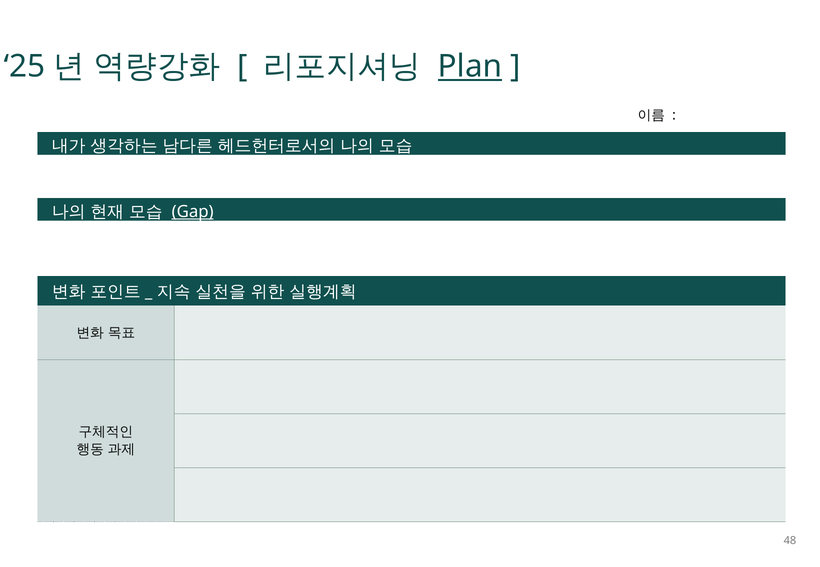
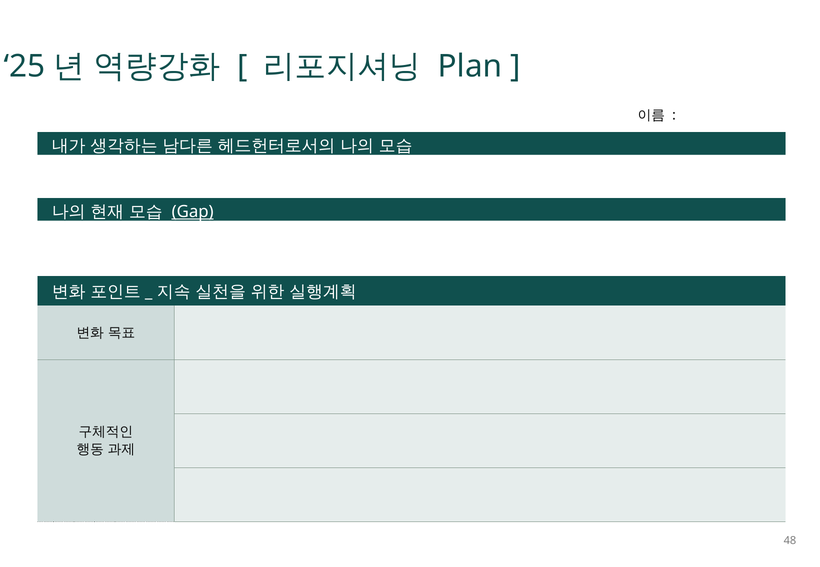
Plan underline: present -> none
